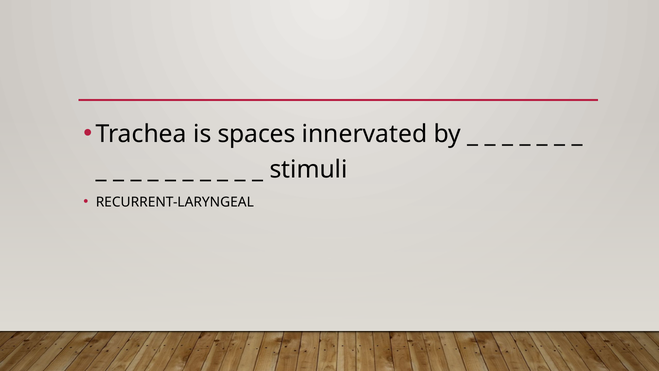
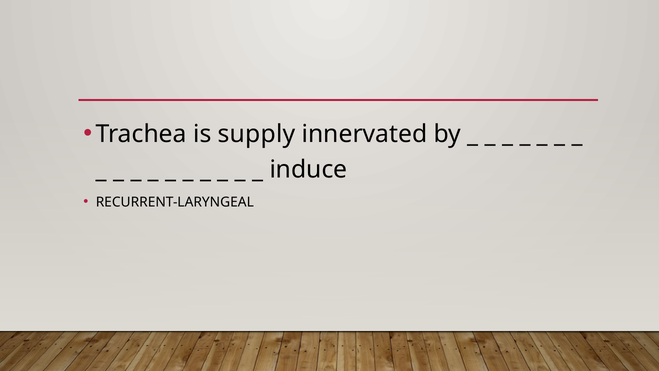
spaces: spaces -> supply
stimuli: stimuli -> induce
